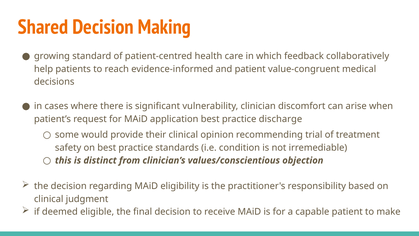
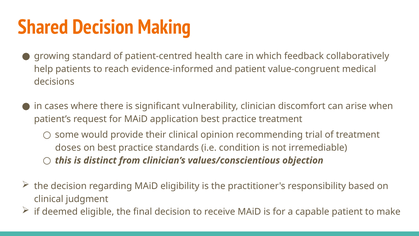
practice discharge: discharge -> treatment
safety: safety -> doses
